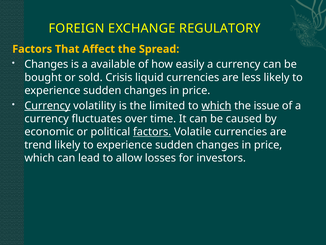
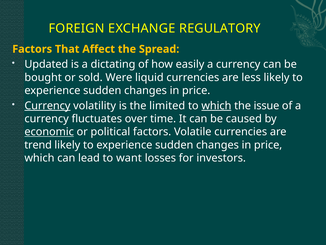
Changes at (46, 64): Changes -> Updated
available: available -> dictating
Crisis: Crisis -> Were
economic underline: none -> present
factors at (152, 132) underline: present -> none
allow: allow -> want
